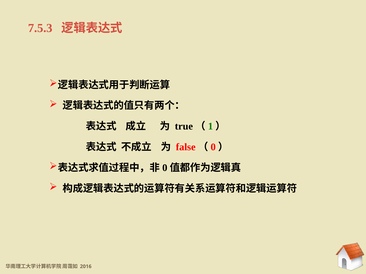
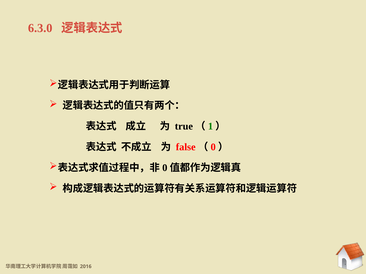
7.5.3: 7.5.3 -> 6.3.0
